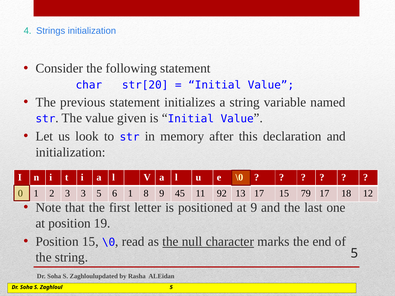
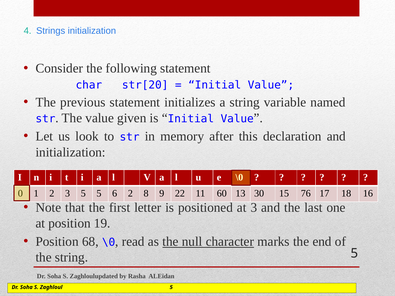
3 3: 3 -> 5
6 1: 1 -> 2
45: 45 -> 22
92: 92 -> 60
13 17: 17 -> 30
79: 79 -> 76
12: 12 -> 16
at 9: 9 -> 3
Position 15: 15 -> 68
